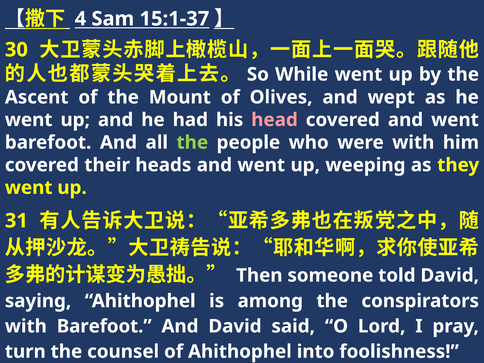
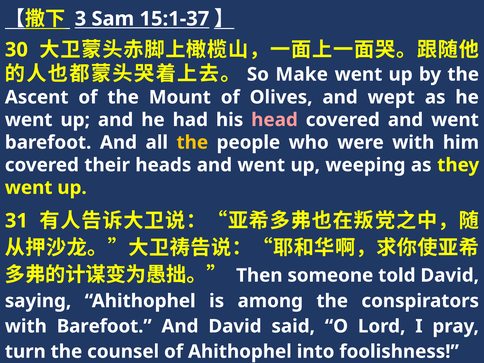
4: 4 -> 3
While: While -> Make
the at (192, 142) colour: light green -> yellow
